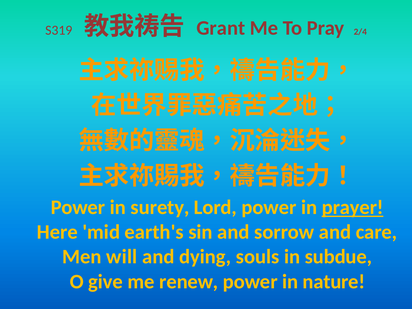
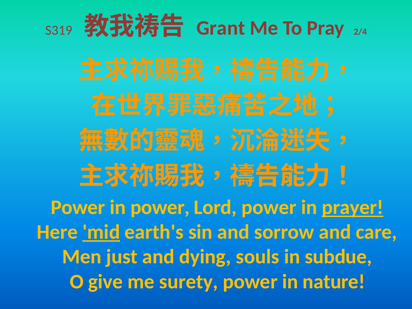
in surety: surety -> power
mid underline: none -> present
will: will -> just
renew: renew -> surety
